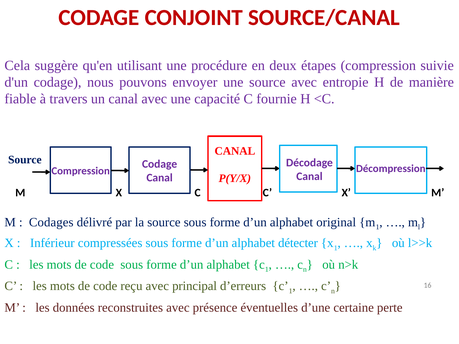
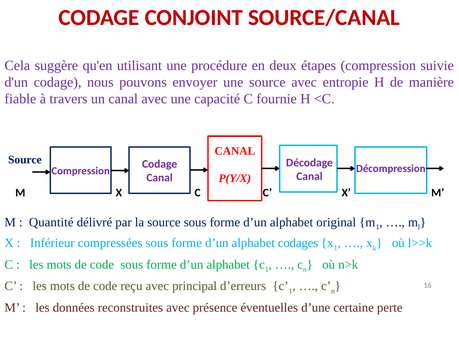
Codages: Codages -> Quantité
détecter: détecter -> codages
